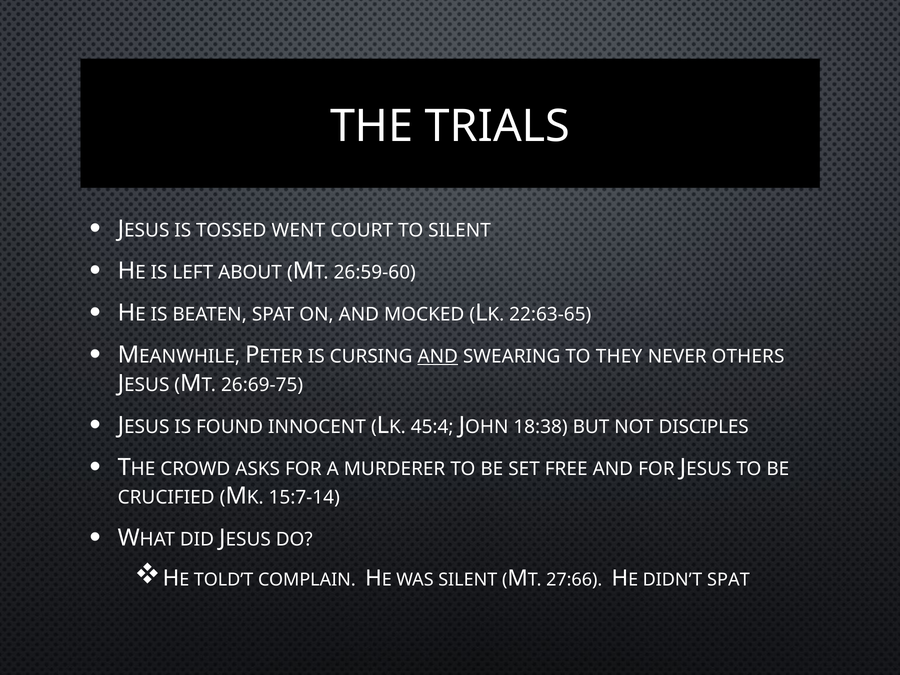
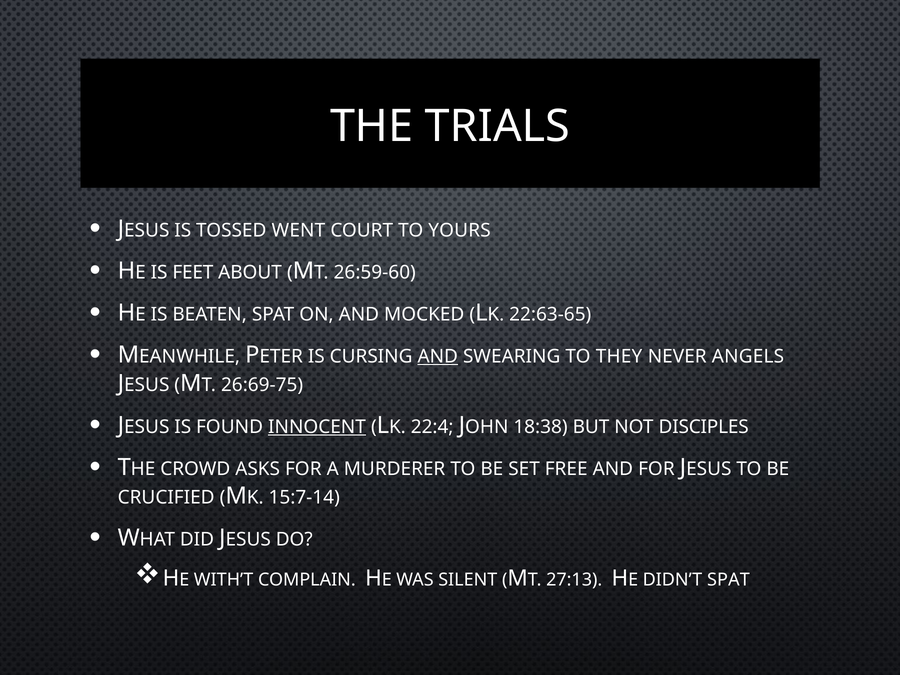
TO SILENT: SILENT -> YOURS
LEFT: LEFT -> FEET
OTHERS: OTHERS -> ANGELS
INNOCENT underline: none -> present
45:4: 45:4 -> 22:4
TOLD’T: TOLD’T -> WITH’T
27:66: 27:66 -> 27:13
